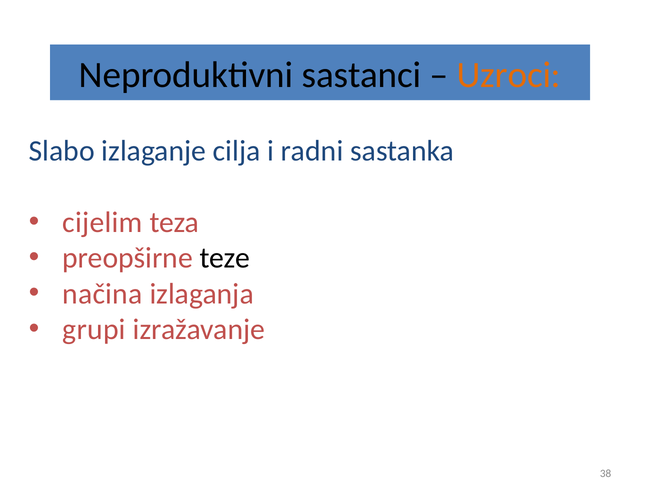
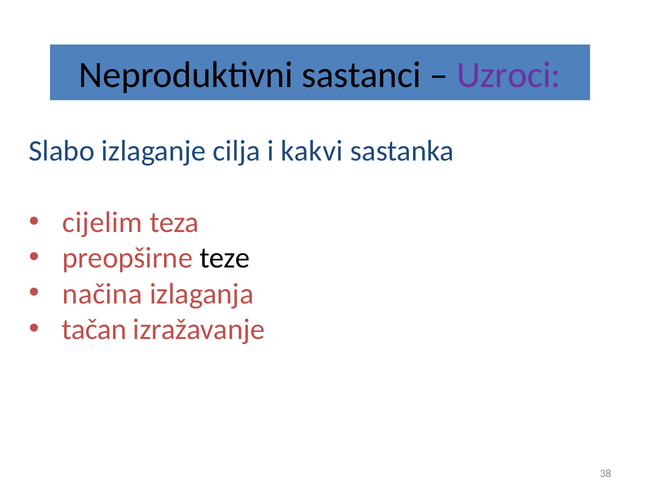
Uzroci colour: orange -> purple
radni: radni -> kakvi
grupi: grupi -> tačan
